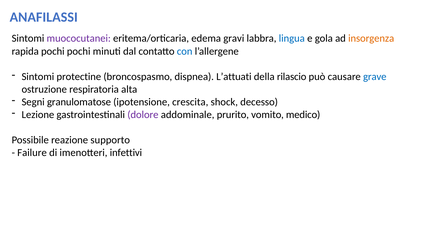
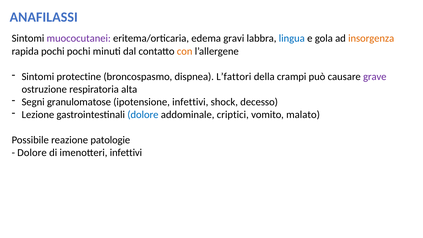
con colour: blue -> orange
L’attuati: L’attuati -> L’fattori
rilascio: rilascio -> crampi
grave colour: blue -> purple
ipotensione crescita: crescita -> infettivi
dolore at (143, 115) colour: purple -> blue
prurito: prurito -> criptici
medico: medico -> malato
supporto: supporto -> patologie
Failure at (32, 153): Failure -> Dolore
